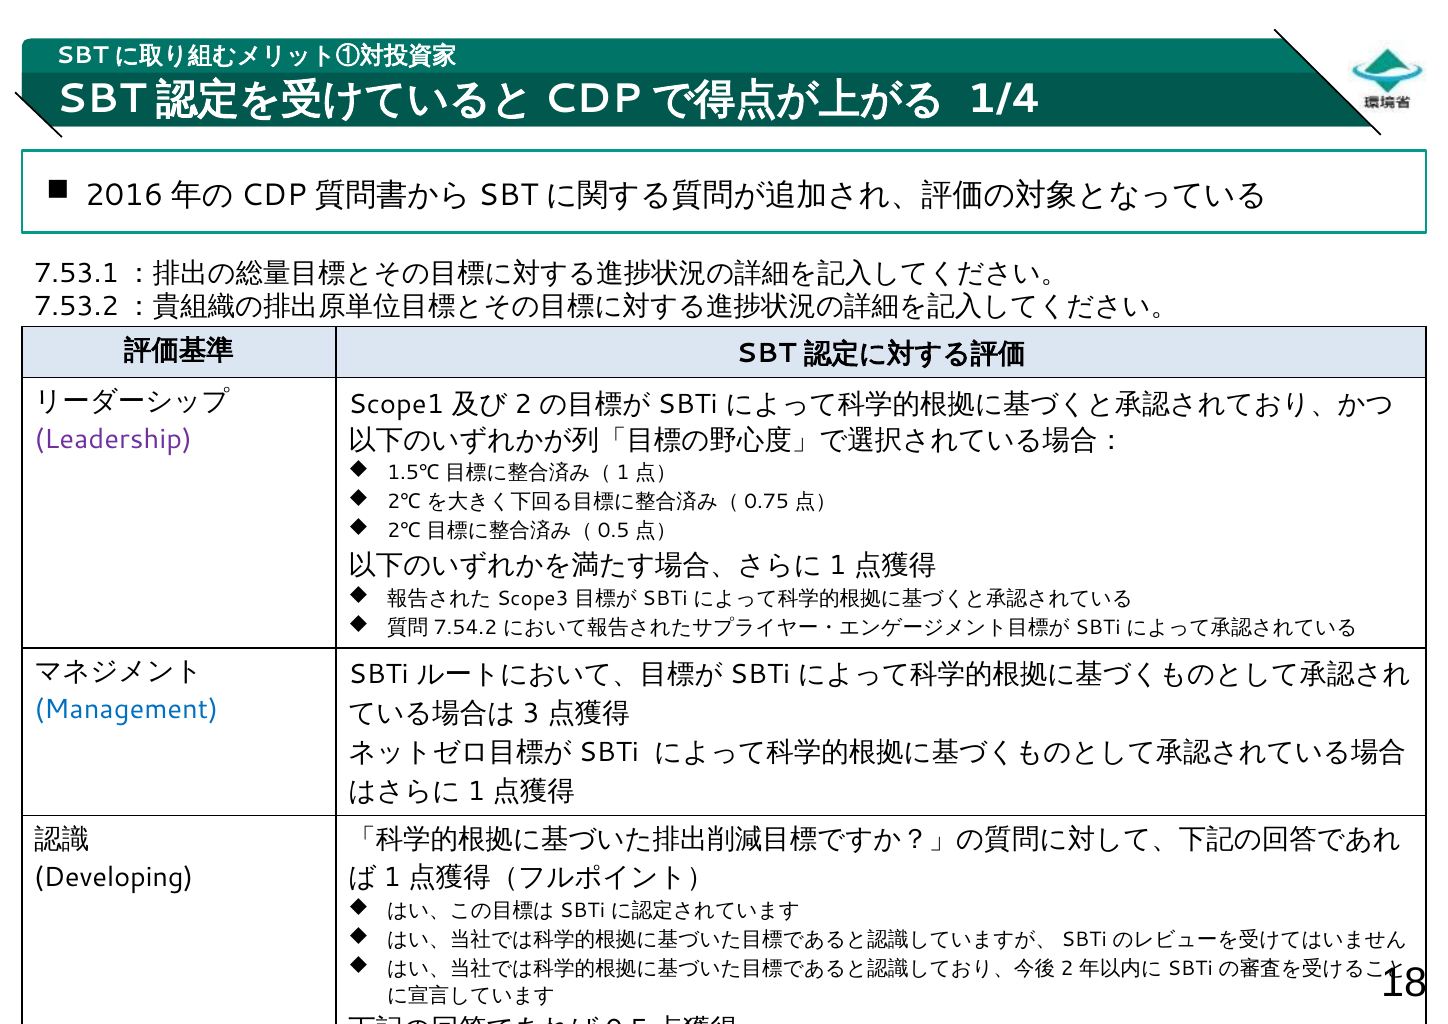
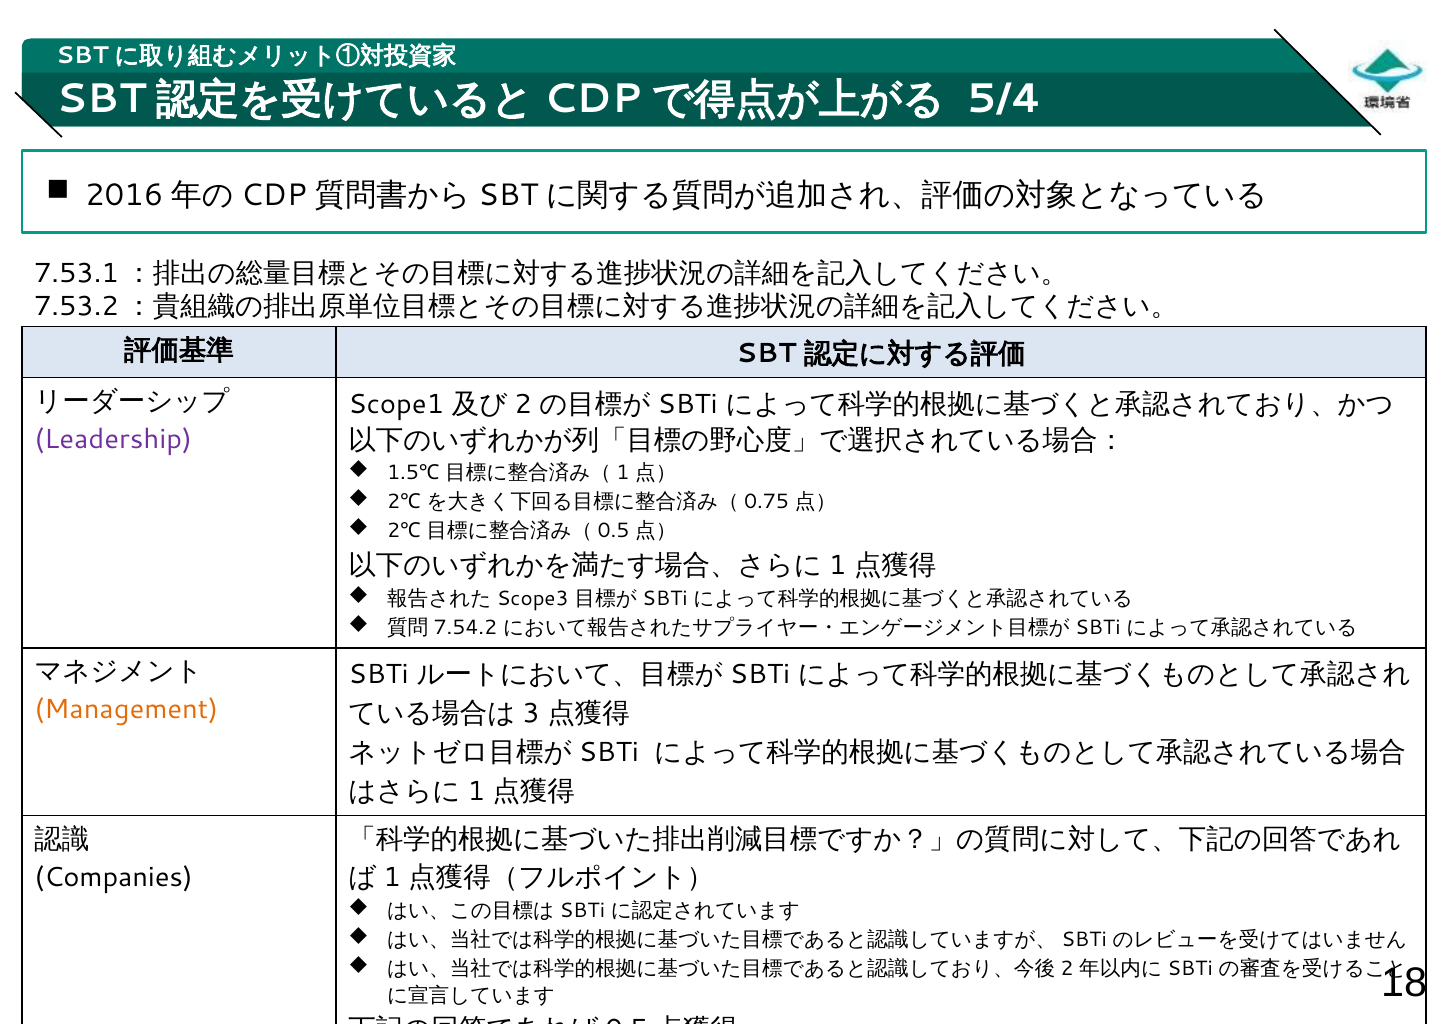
1/4: 1/4 -> 5/4
Management colour: blue -> orange
Developing: Developing -> Companies
